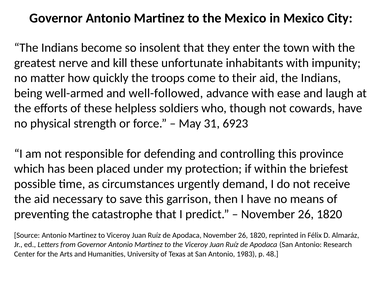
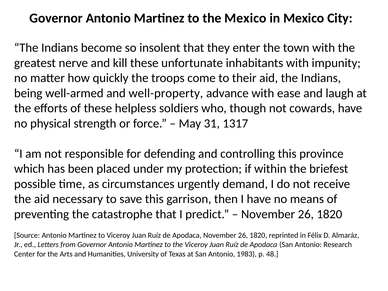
well-followed: well-followed -> well-property
6923: 6923 -> 1317
